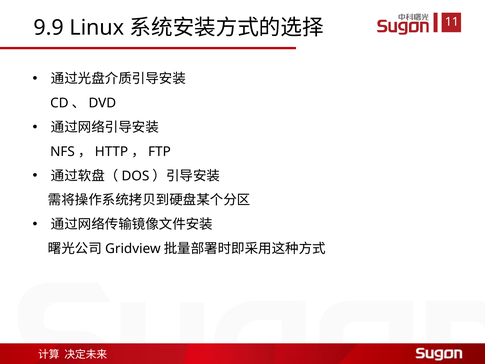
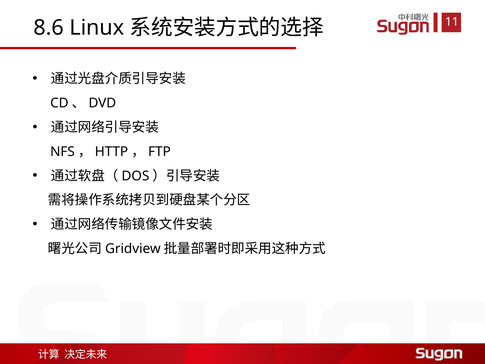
9.9: 9.9 -> 8.6
